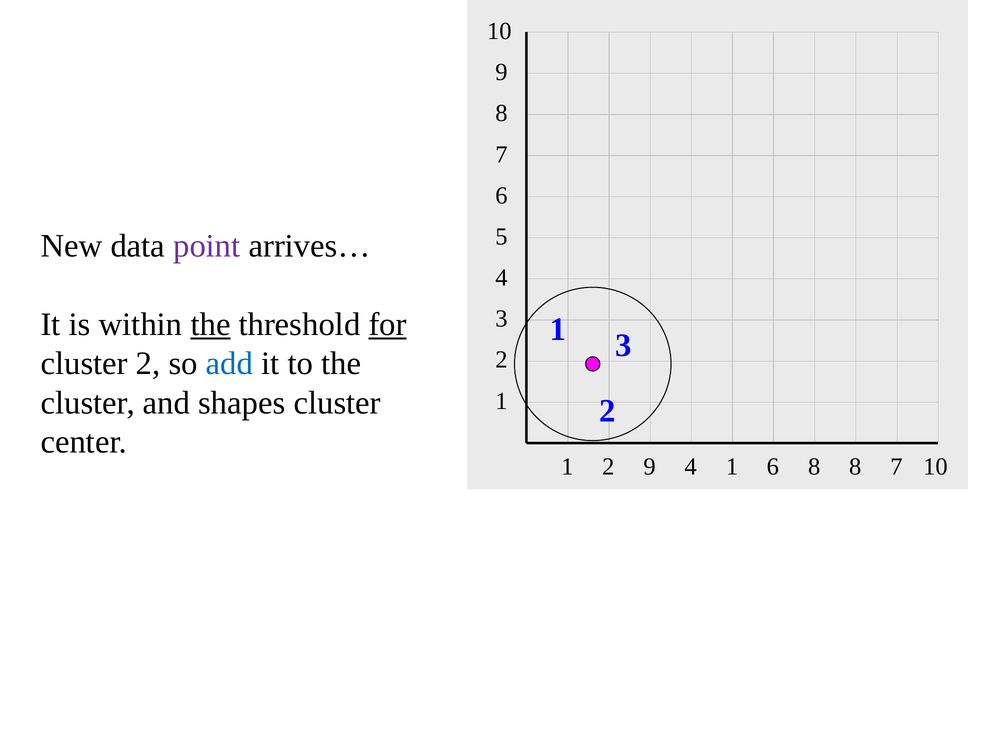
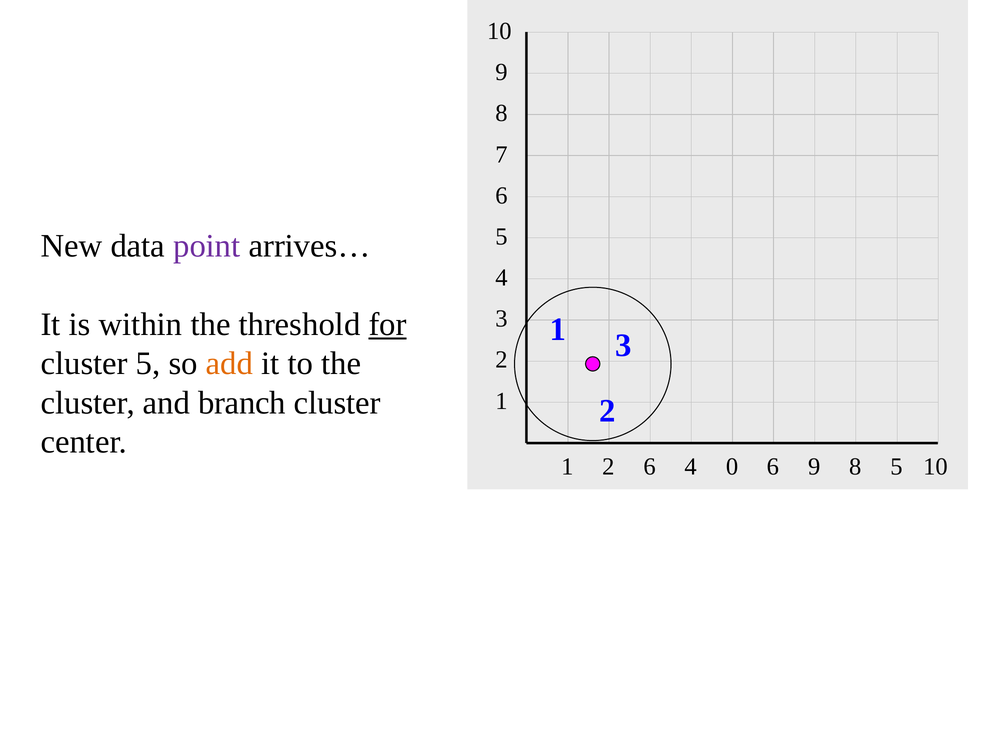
the at (211, 325) underline: present -> none
cluster 2: 2 -> 5
add colour: blue -> orange
shapes: shapes -> branch
2 9: 9 -> 6
4 1: 1 -> 0
6 8: 8 -> 9
8 7: 7 -> 5
